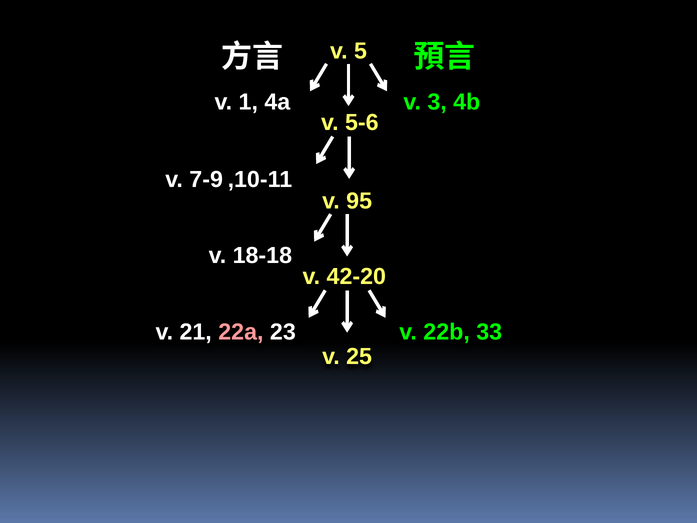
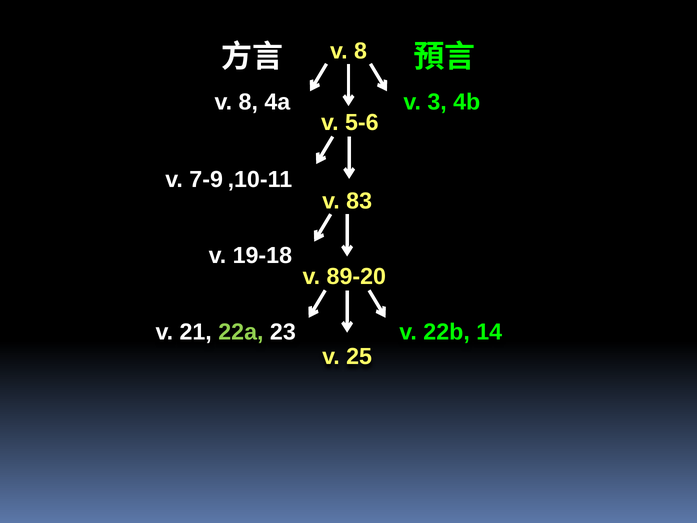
5 at (360, 51): 5 -> 8
1 at (248, 102): 1 -> 8
95: 95 -> 83
18-18: 18-18 -> 19-18
42-20: 42-20 -> 89-20
22a colour: pink -> light green
33: 33 -> 14
